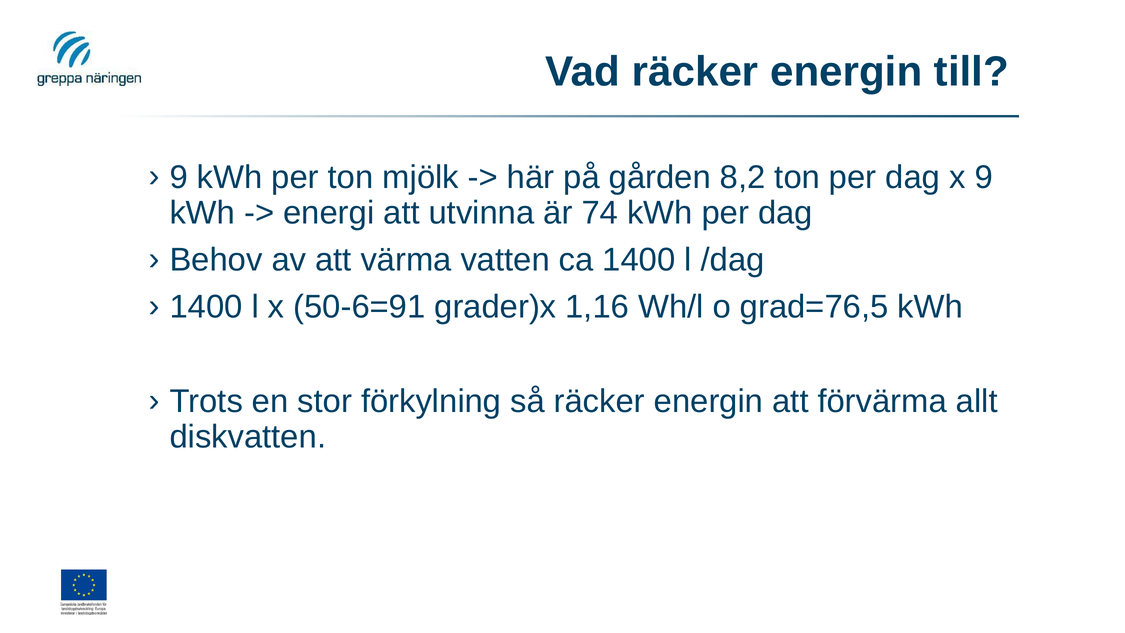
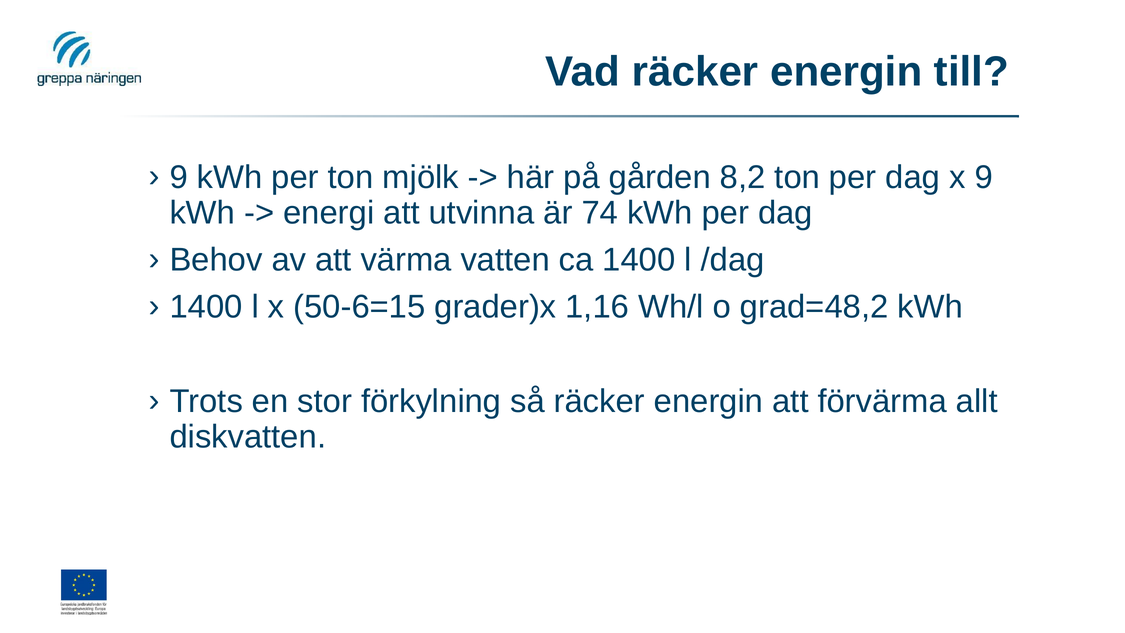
50-6=91: 50-6=91 -> 50-6=15
grad=76,5: grad=76,5 -> grad=48,2
